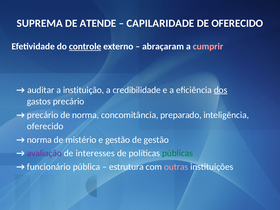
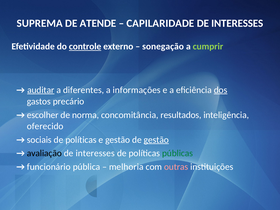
OFERECIDO at (237, 23): OFERECIDO -> INTERESSES
abraçaram: abraçaram -> sonegação
cumprir colour: pink -> light green
auditar underline: none -> present
instituição: instituição -> diferentes
credibilidade: credibilidade -> informações
precário at (43, 115): precário -> escolher
preparado: preparado -> resultados
norma at (39, 140): norma -> sociais
mistério at (81, 140): mistério -> políticas
gestão at (156, 140) underline: none -> present
avaliação colour: purple -> black
estrutura: estrutura -> melhoria
